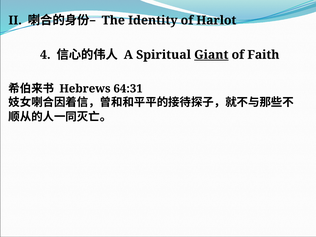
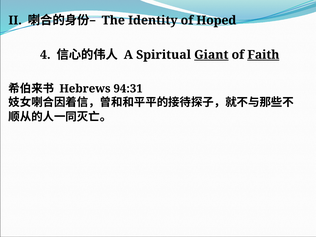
Harlot: Harlot -> Hoped
Faith underline: none -> present
64:31: 64:31 -> 94:31
